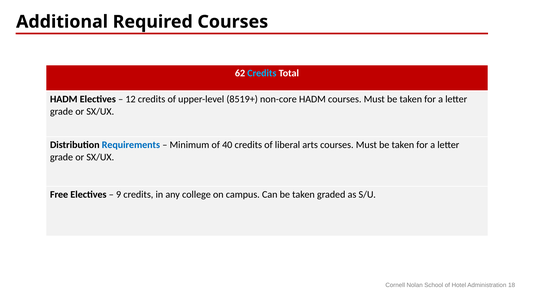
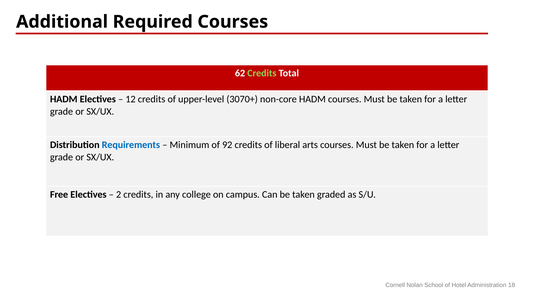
Credits at (262, 73) colour: light blue -> light green
8519+: 8519+ -> 3070+
40: 40 -> 92
9: 9 -> 2
